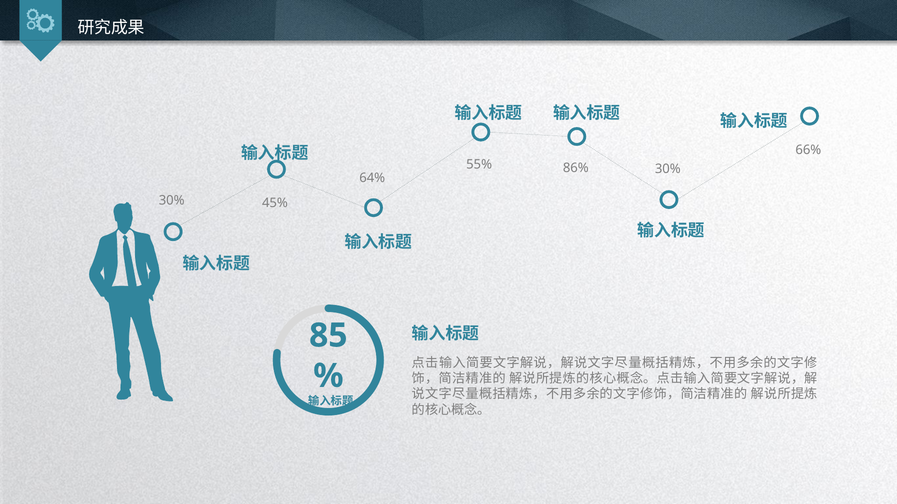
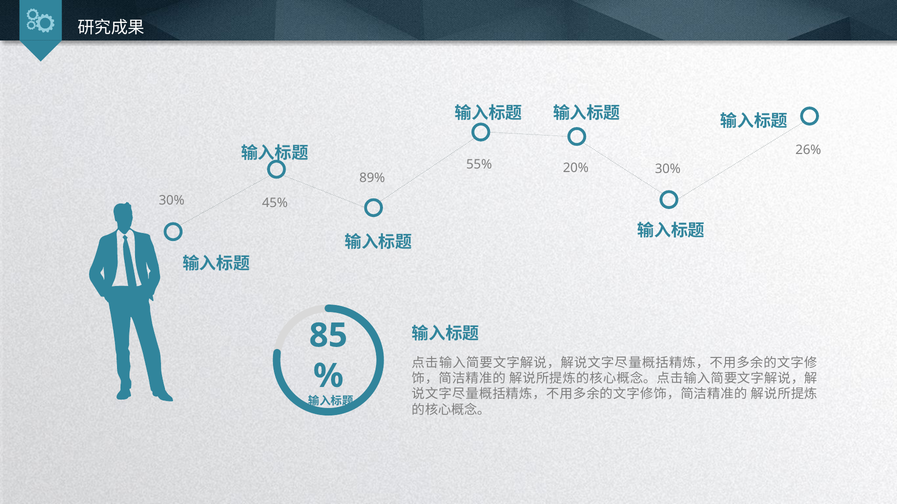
66%: 66% -> 26%
86%: 86% -> 20%
64%: 64% -> 89%
